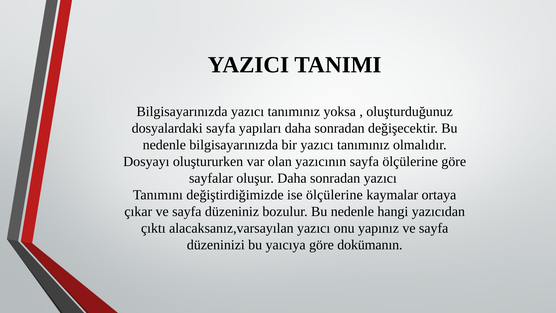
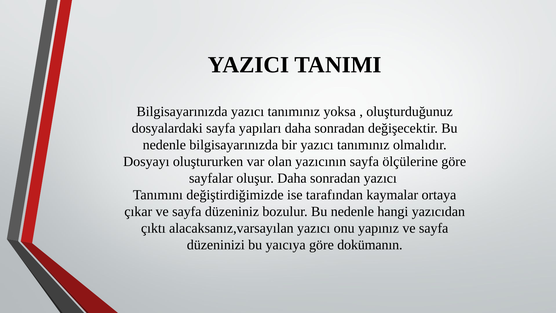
ise ölçülerine: ölçülerine -> tarafından
